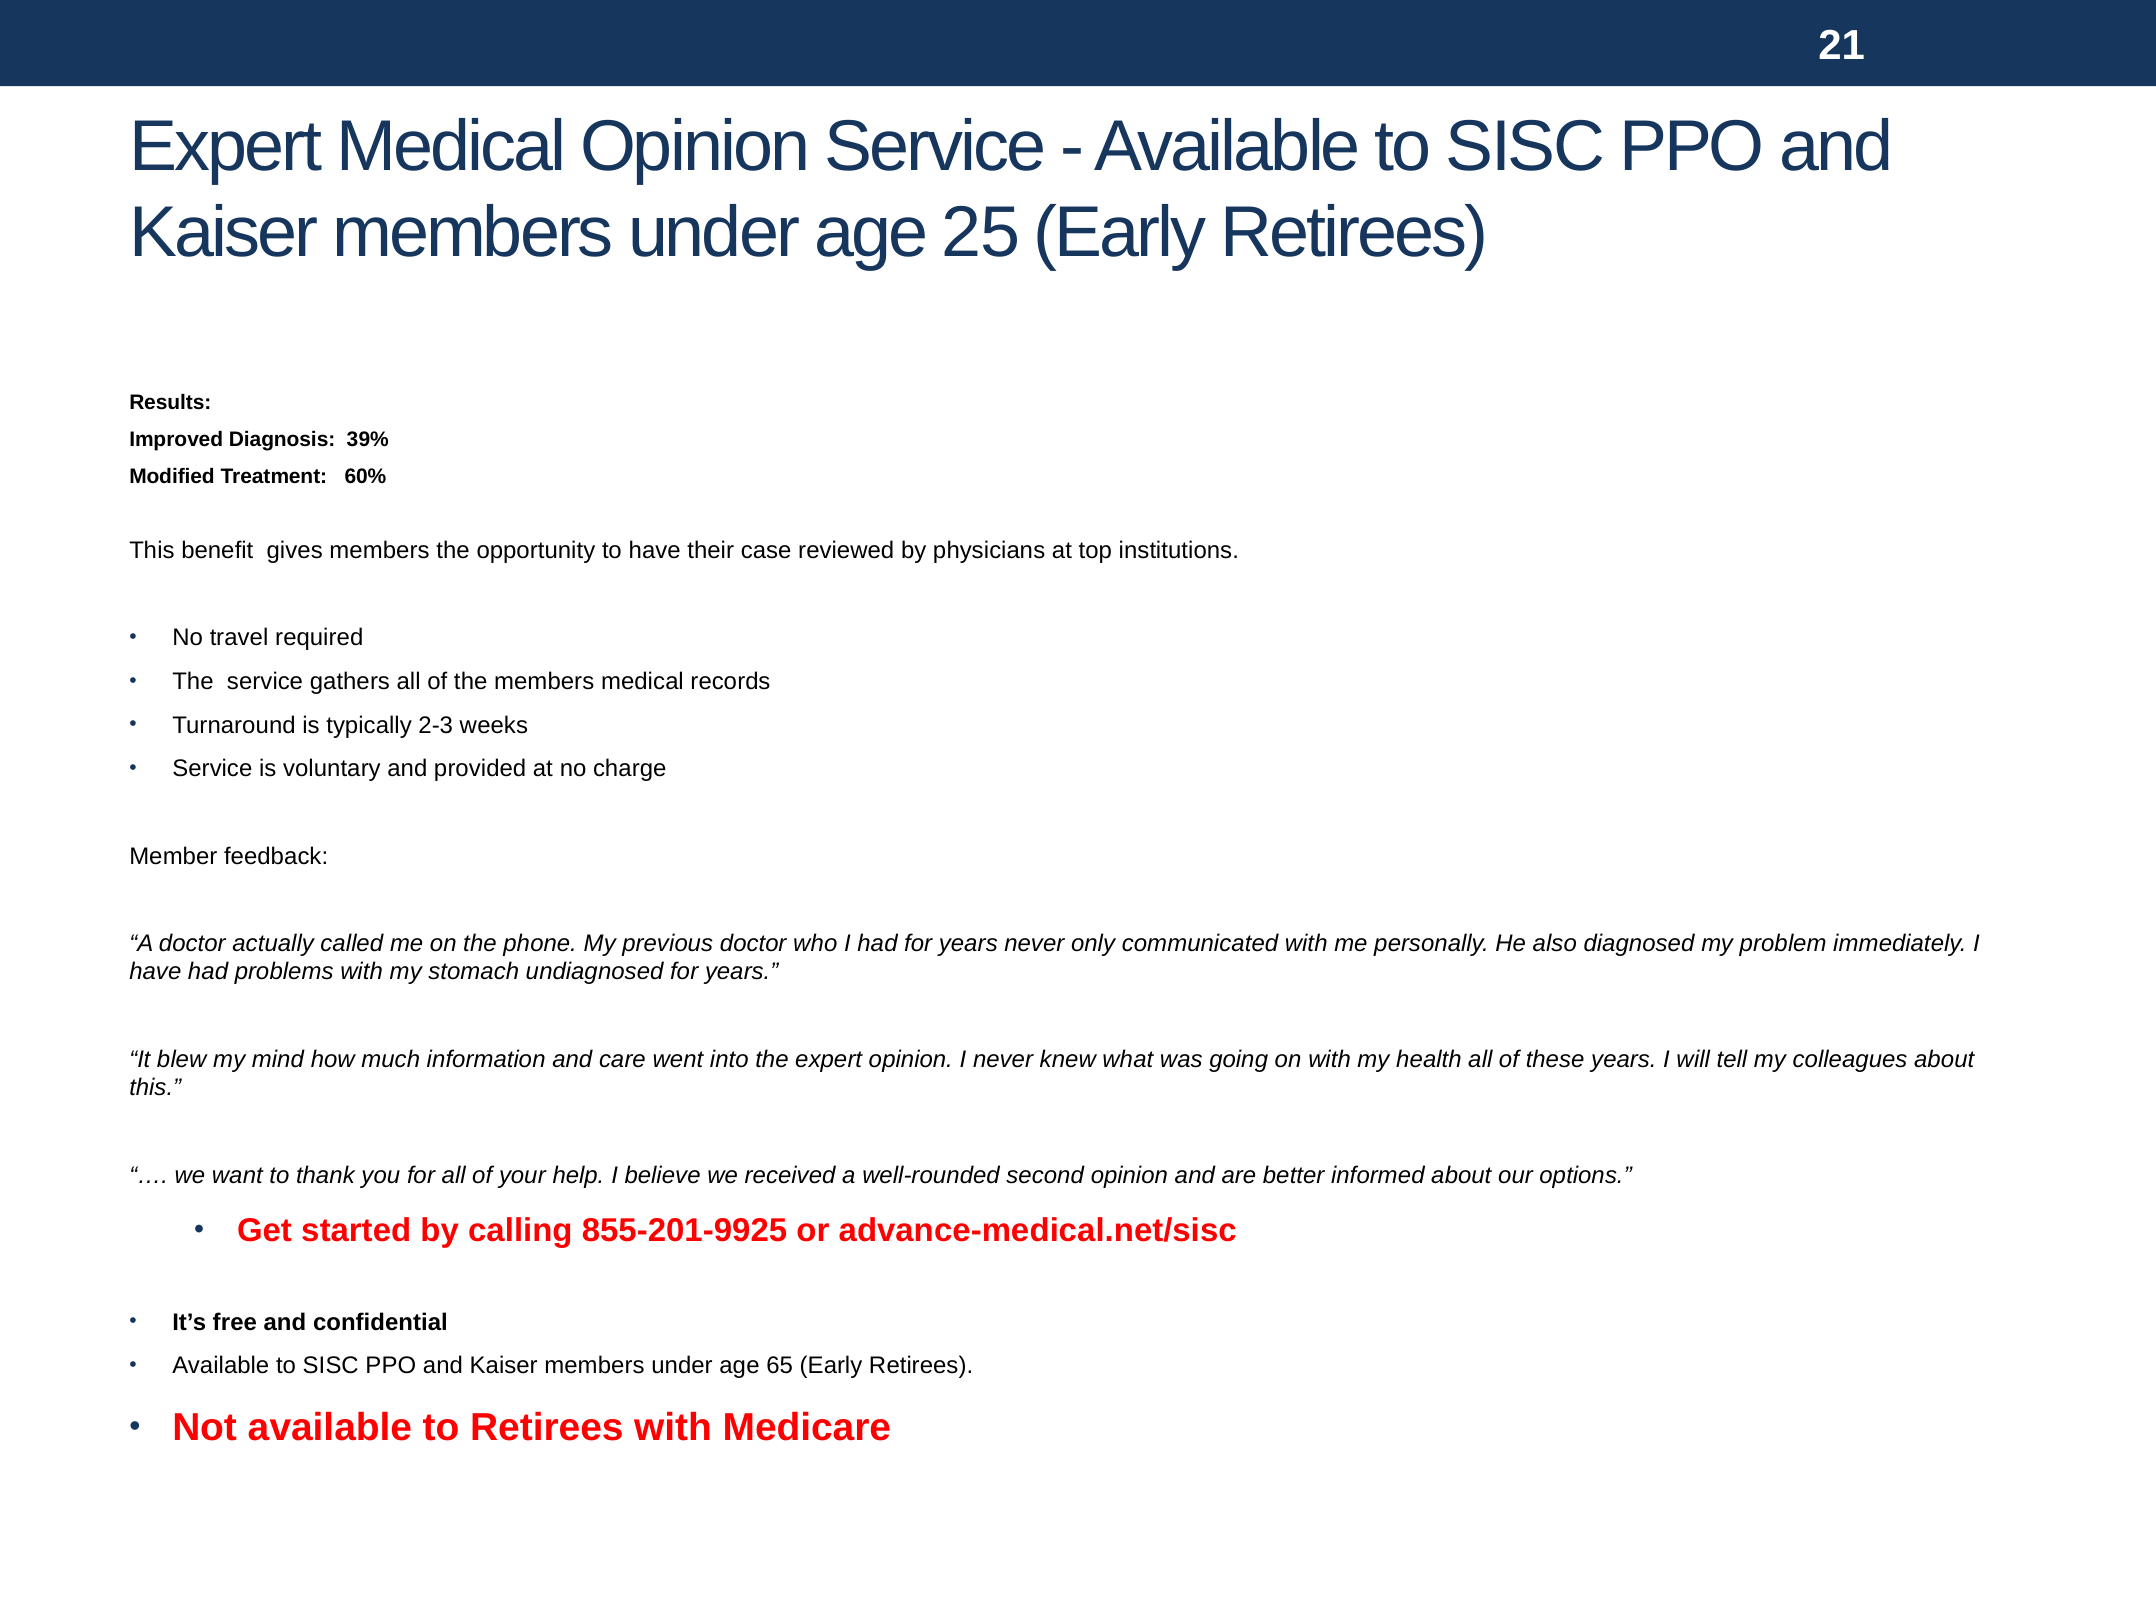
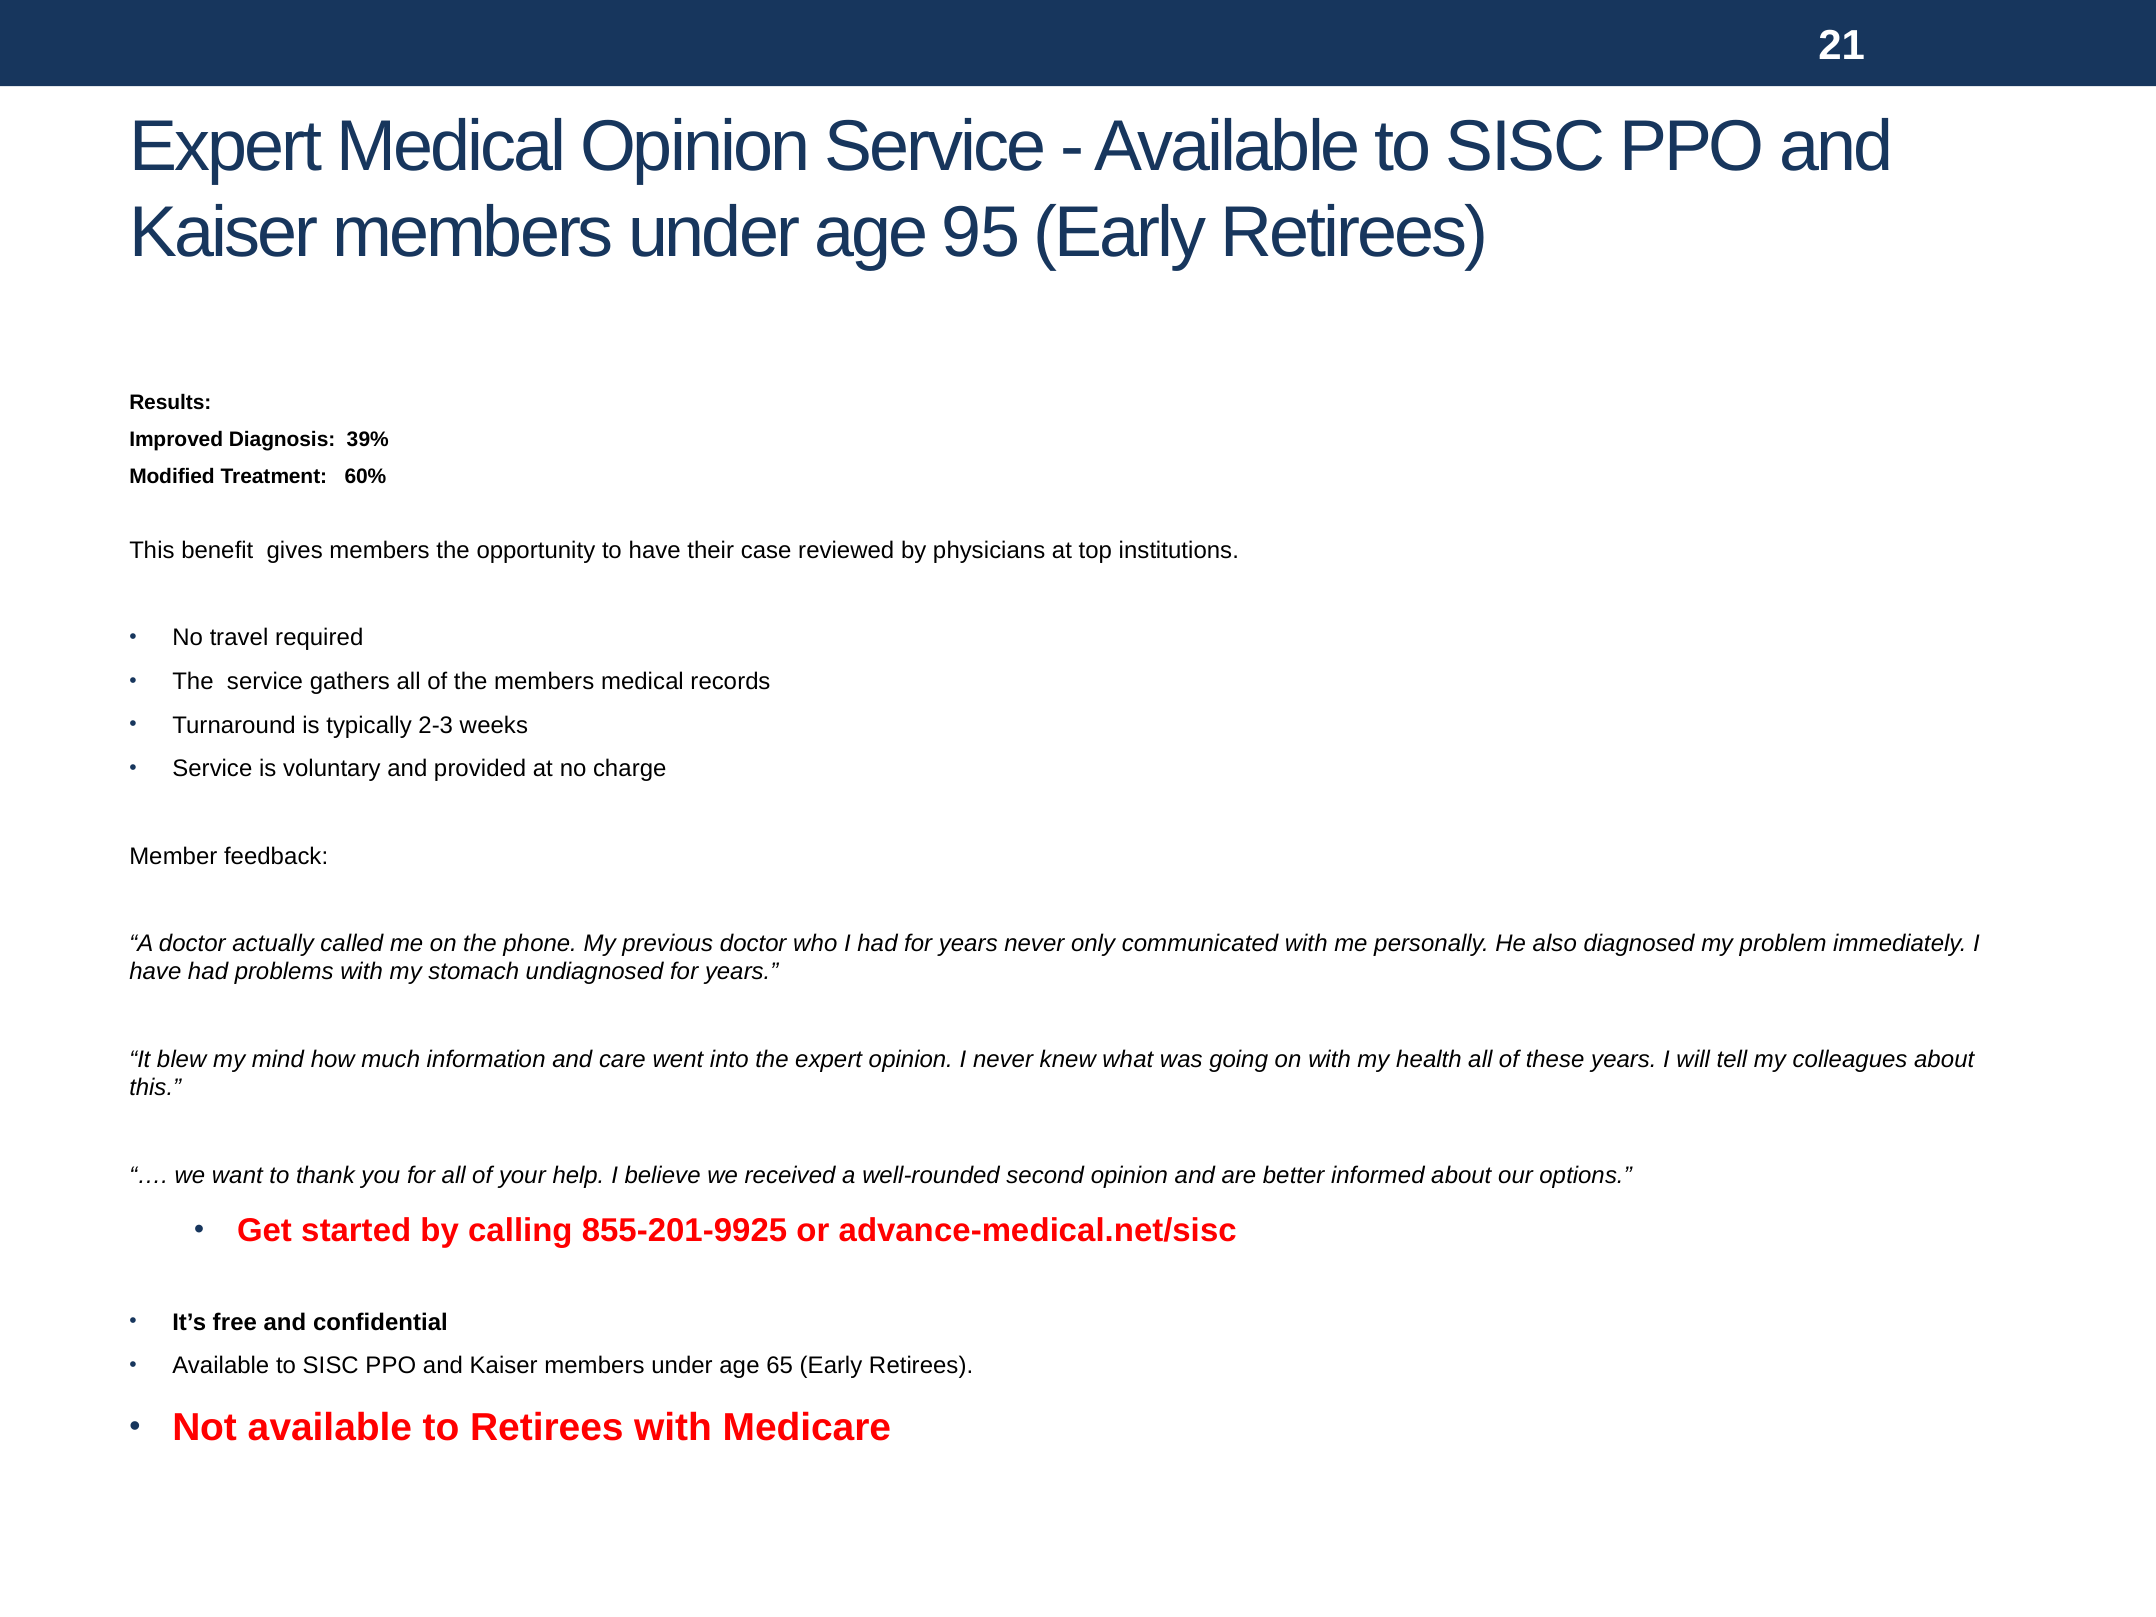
25: 25 -> 95
